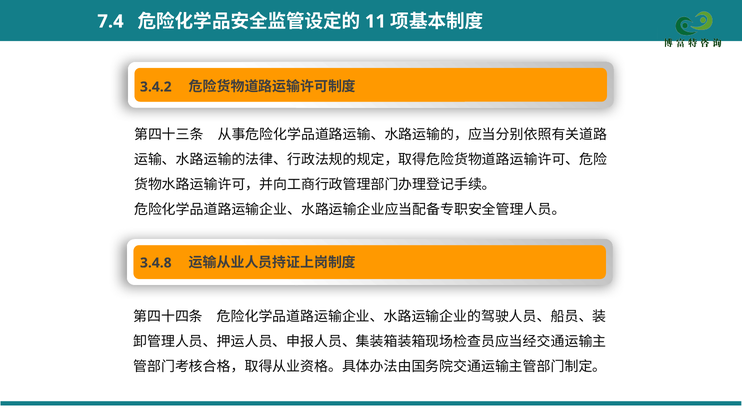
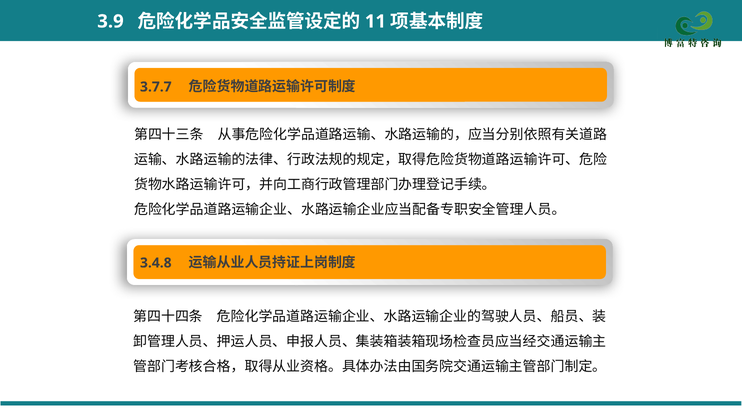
7.4: 7.4 -> 3.9
3.4.2: 3.4.2 -> 3.7.7
